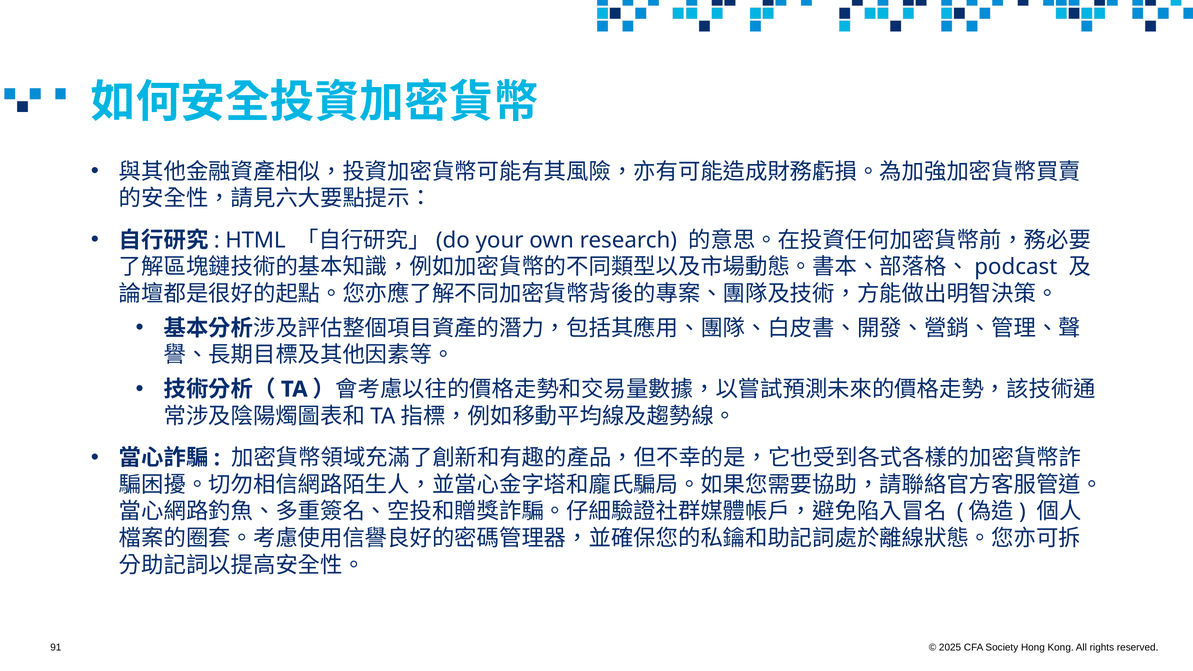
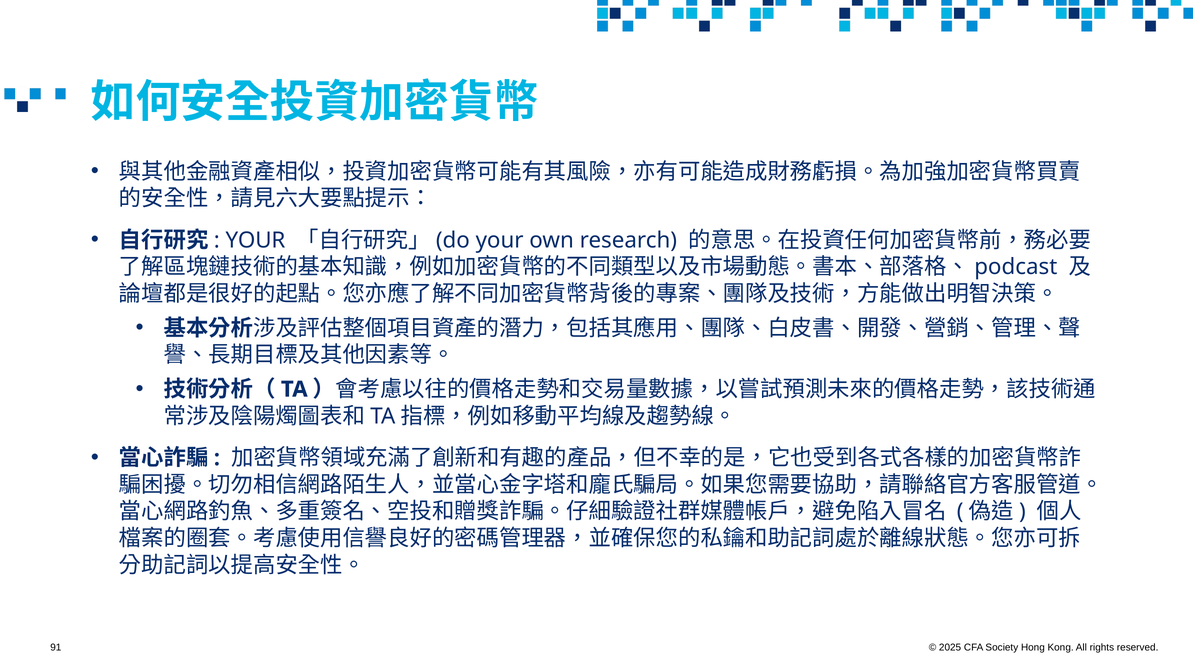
HTML at (255, 240): HTML -> YOUR
